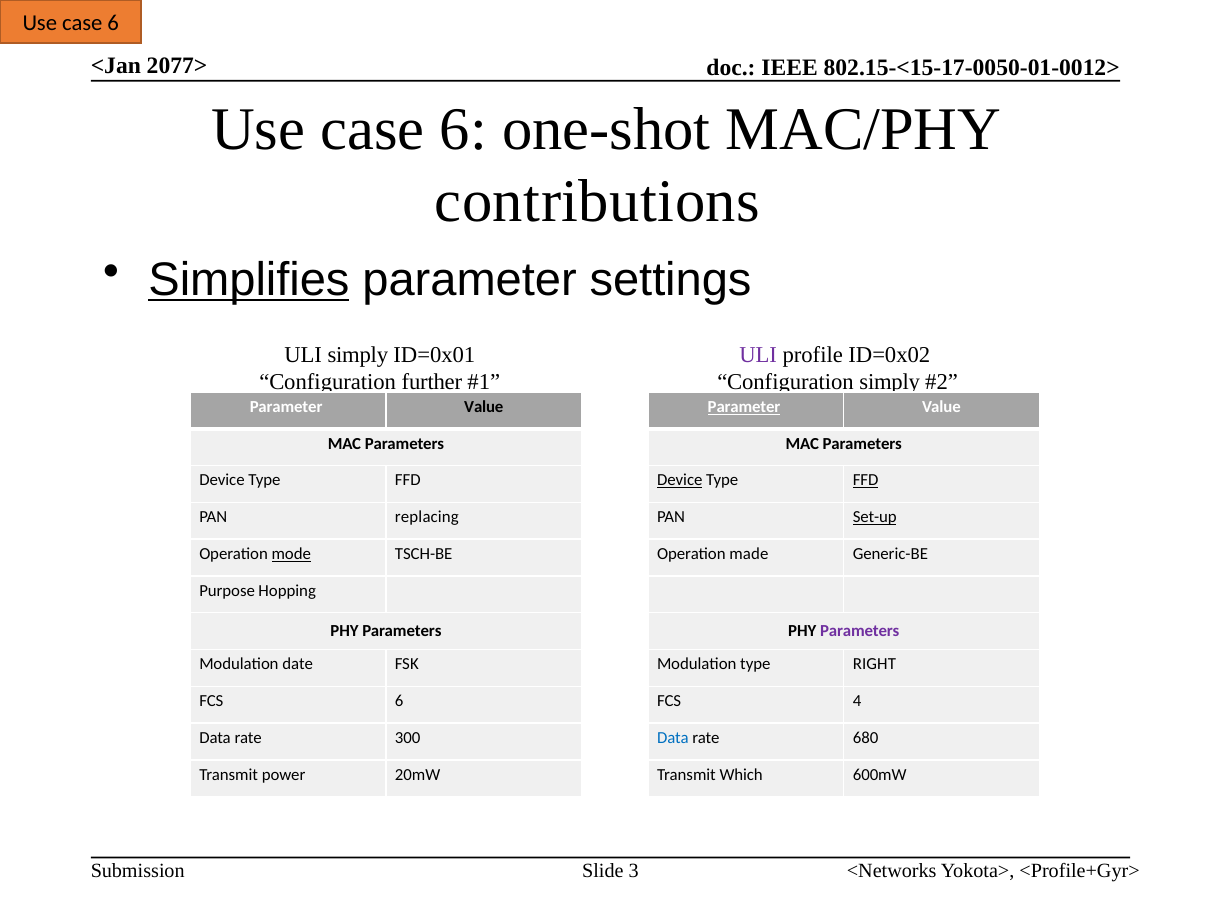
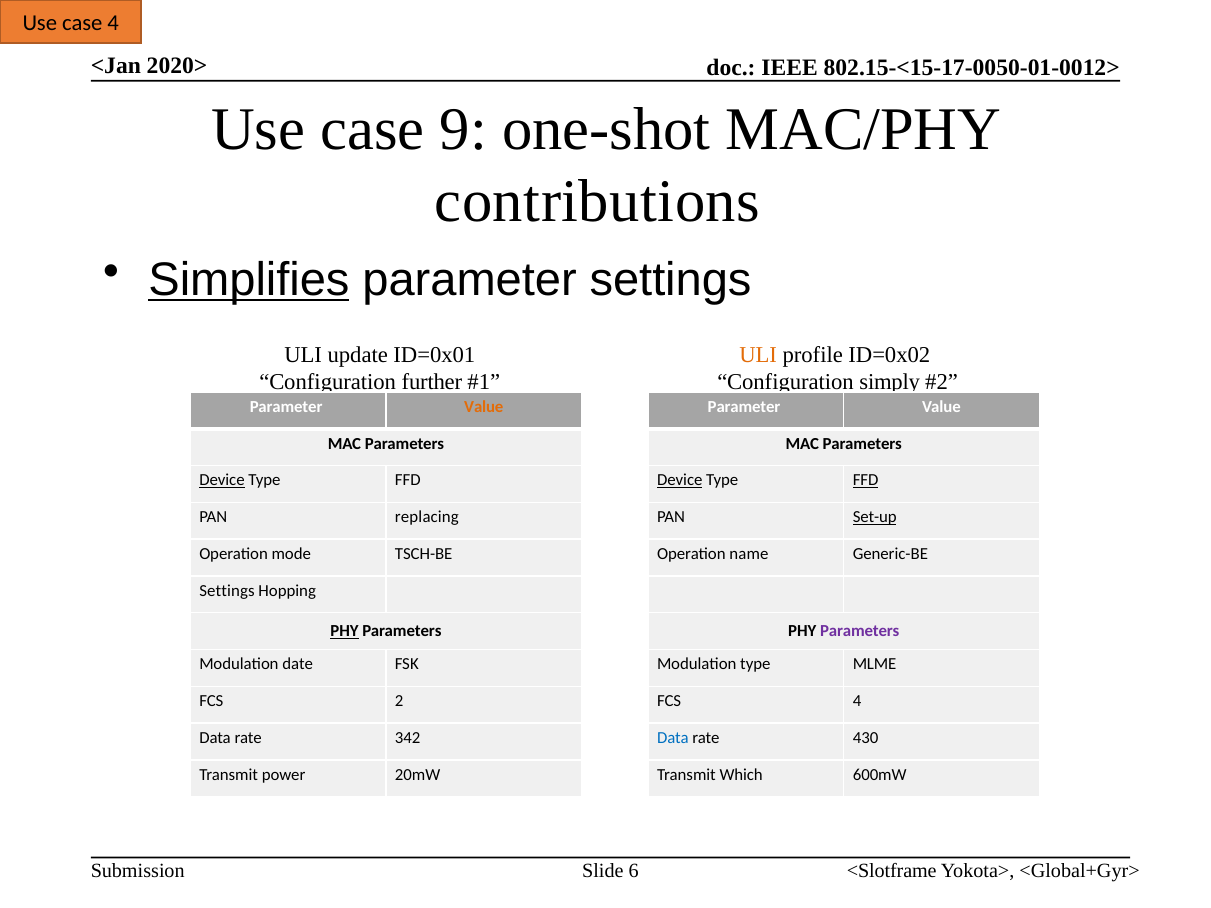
6 at (113, 23): 6 -> 4
2077>: 2077> -> 2020>
6 at (463, 129): 6 -> 9
ULI simply: simply -> update
ULI at (758, 355) colour: purple -> orange
Value at (484, 407) colour: black -> orange
Parameter at (744, 407) underline: present -> none
Device at (222, 481) underline: none -> present
mode underline: present -> none
made: made -> name
Purpose at (227, 591): Purpose -> Settings
PHY at (344, 631) underline: none -> present
RIGHT: RIGHT -> MLME
FCS 6: 6 -> 2
300: 300 -> 342
680: 680 -> 430
<Networks: <Networks -> <Slotframe
<Profile+Gyr>: <Profile+Gyr> -> <Global+Gyr>
3: 3 -> 6
